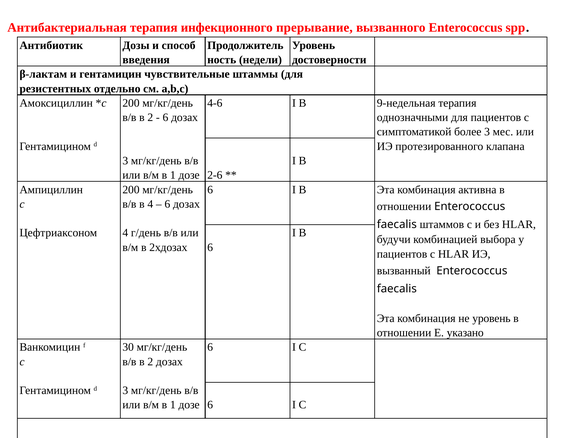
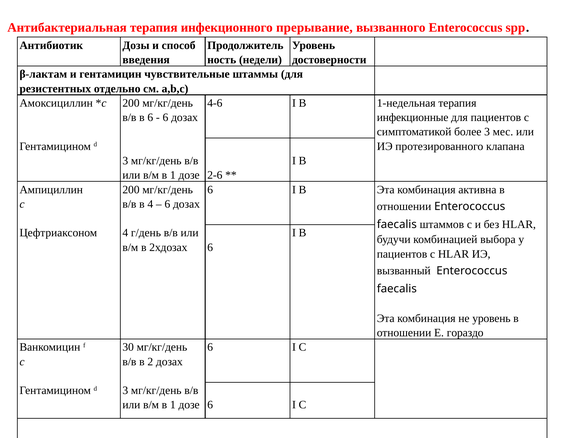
9-недельная: 9-недельная -> 1-недельная
2 at (150, 118): 2 -> 6
однозначными: однозначными -> инфекционные
указано: указано -> гораздо
